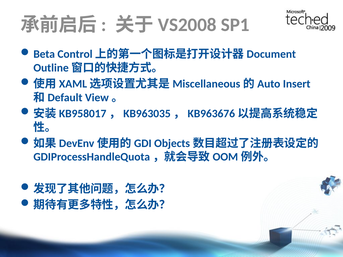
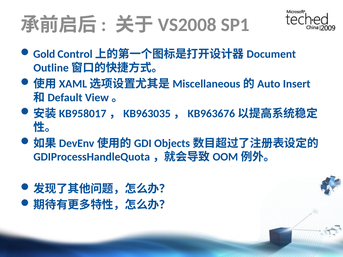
Beta: Beta -> Gold
